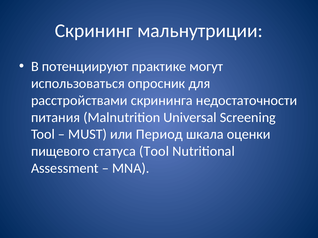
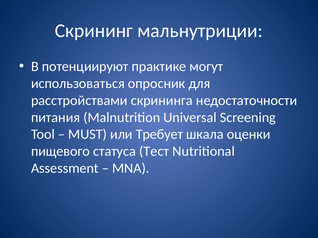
Период: Период -> Требует
статуса Tool: Tool -> Тест
